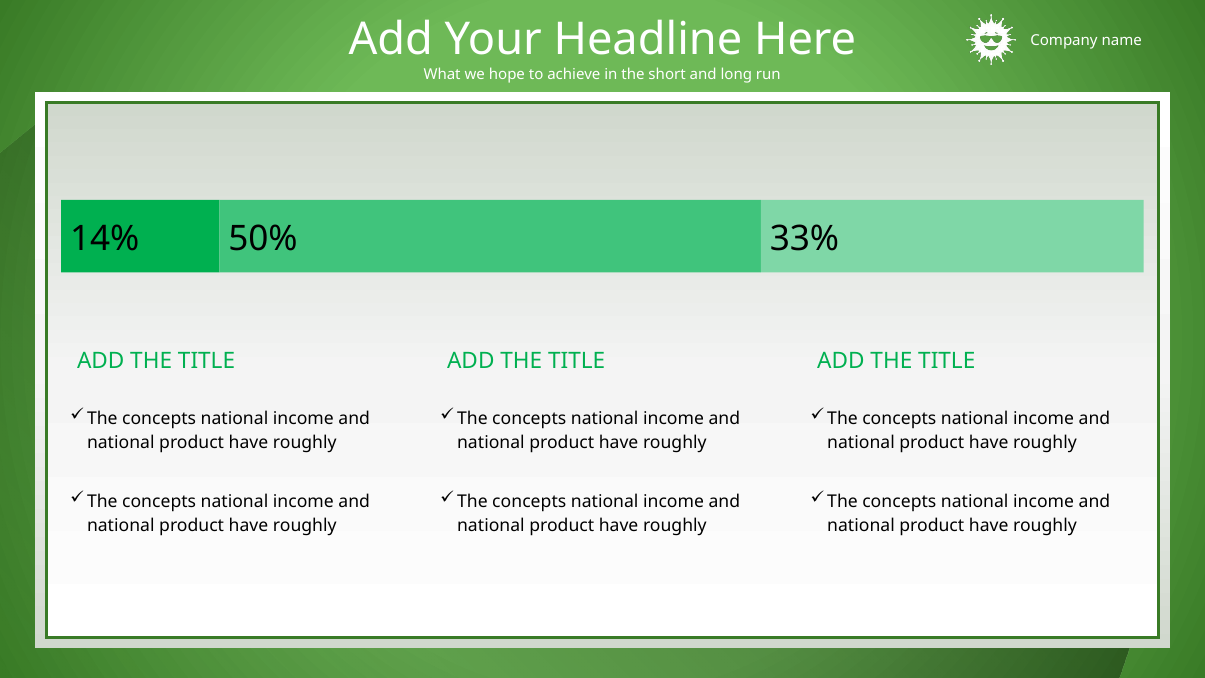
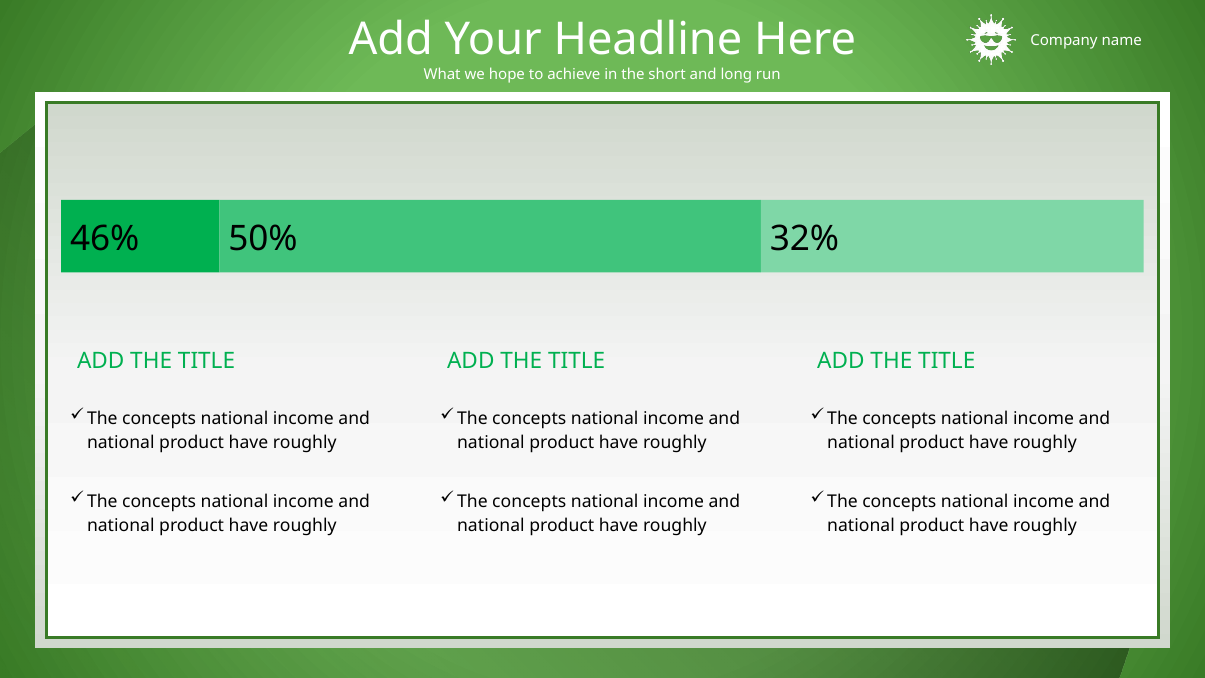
14%: 14% -> 46%
33%: 33% -> 32%
